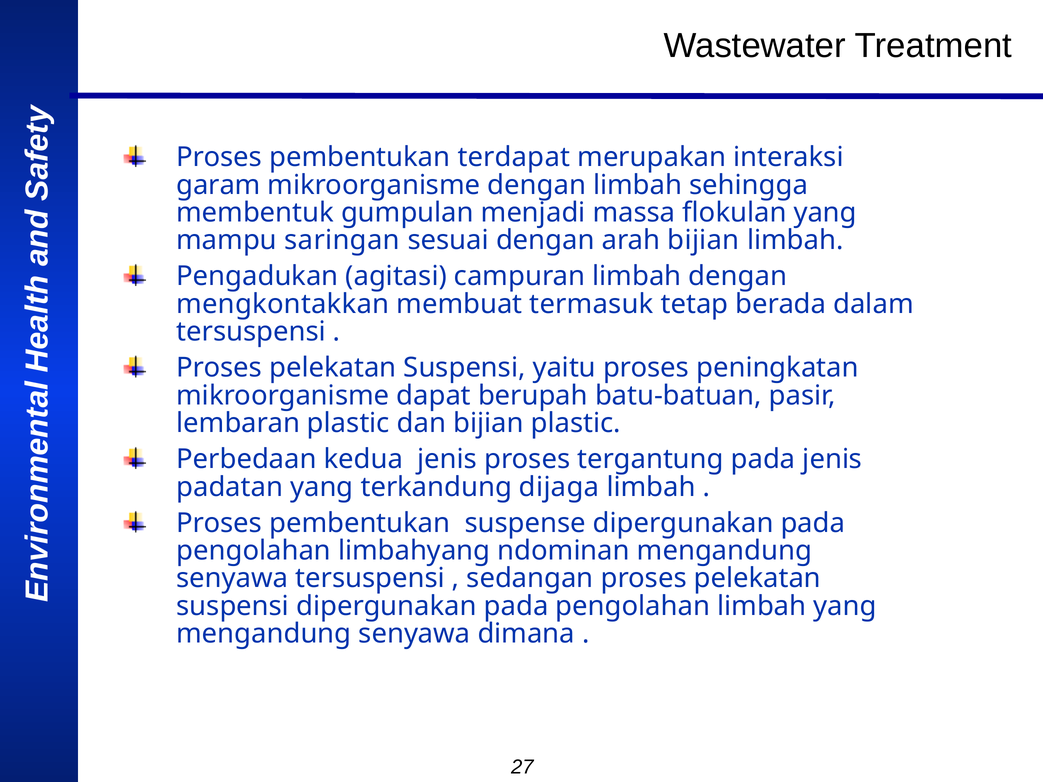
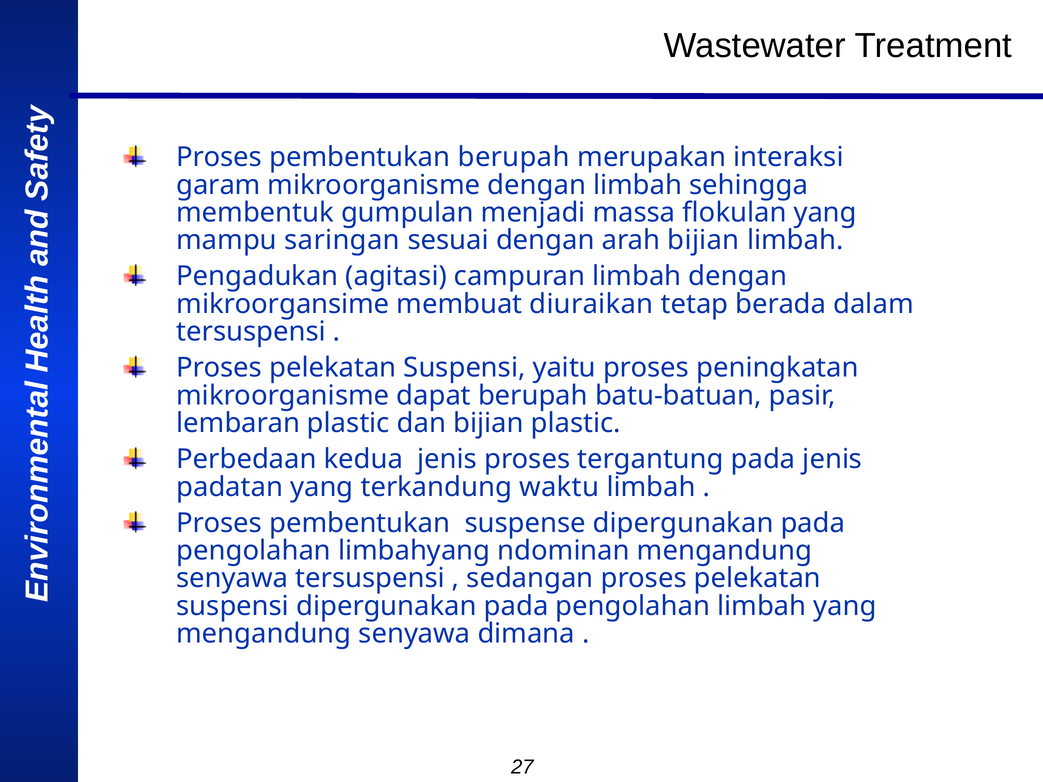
pembentukan terdapat: terdapat -> berupah
mengkontakkan: mengkontakkan -> mikroorgansime
termasuk: termasuk -> diuraikan
dijaga: dijaga -> waktu
